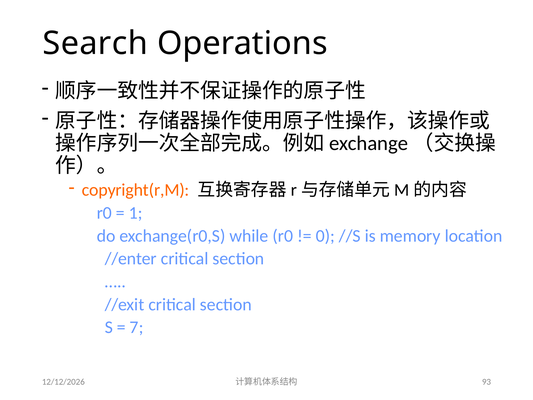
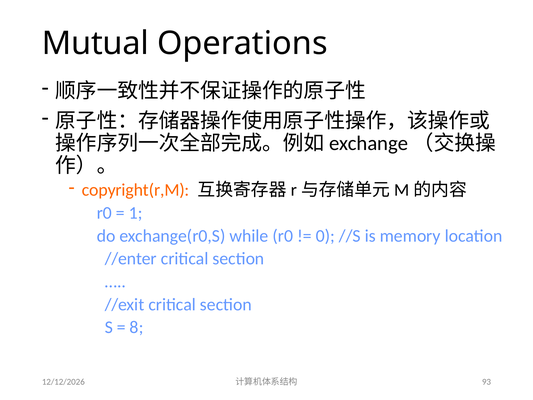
Search: Search -> Mutual
7: 7 -> 8
